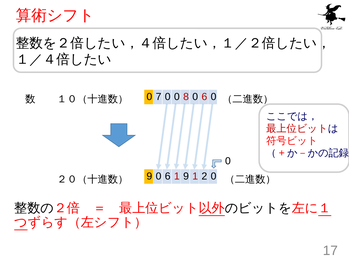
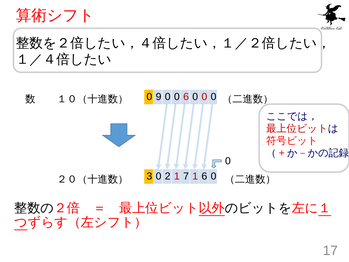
7: 7 -> 9
0 8: 8 -> 6
6 at (204, 97): 6 -> 0
9 at (149, 176): 9 -> 3
6 at (168, 176): 6 -> 2
1 9: 9 -> 7
1 2: 2 -> 6
